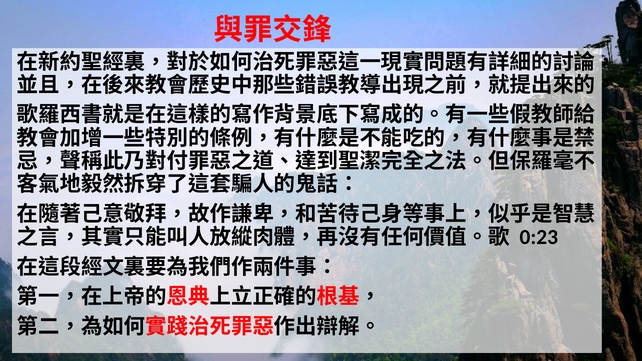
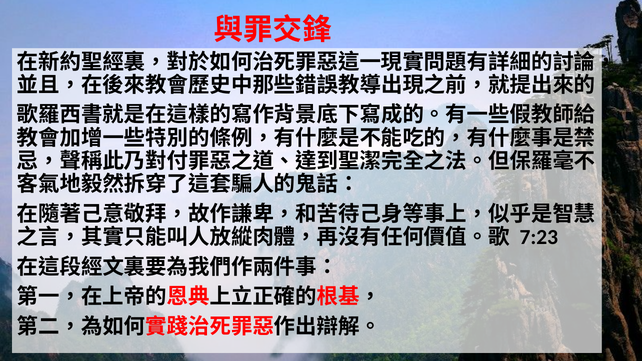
0:23: 0:23 -> 7:23
